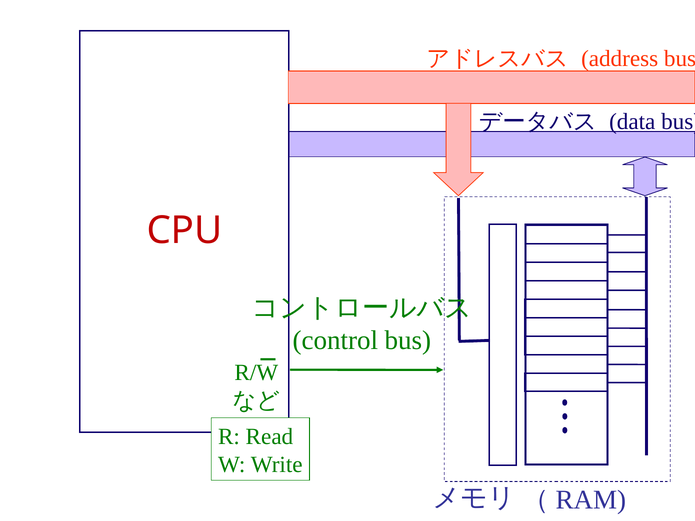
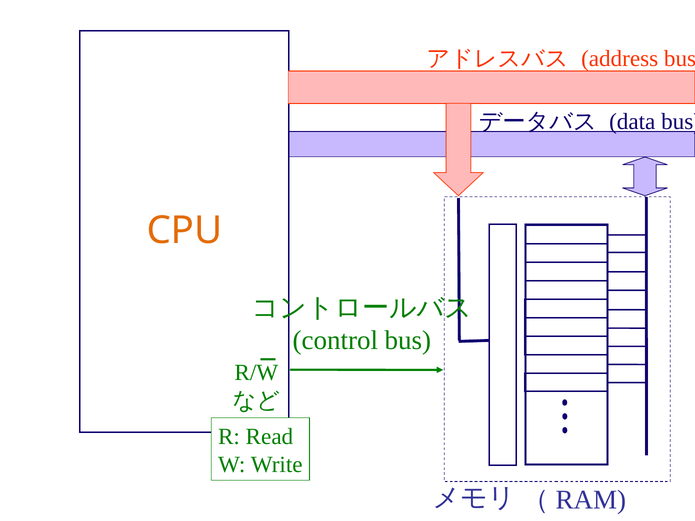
CPU colour: red -> orange
